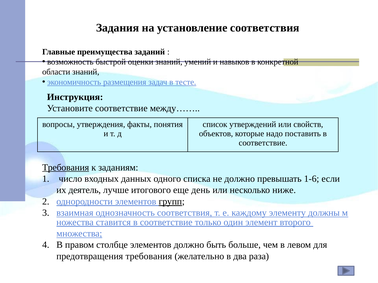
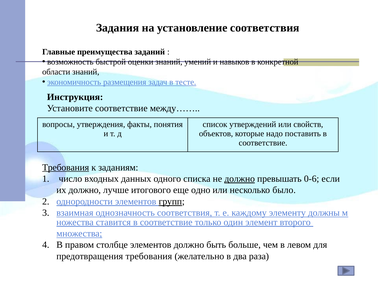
должно at (240, 179) underline: none -> present
1-6: 1-6 -> 0-6
их деятель: деятель -> должно
день: день -> одно
ниже: ниже -> было
